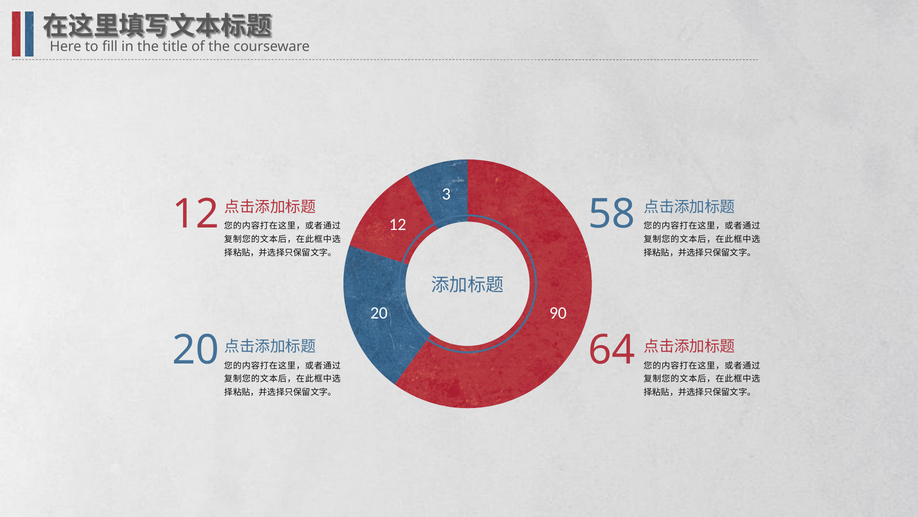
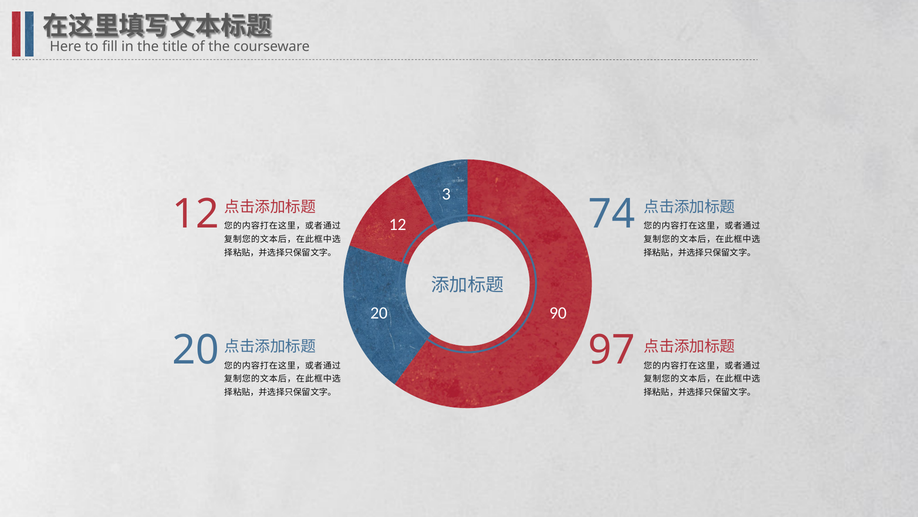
58: 58 -> 74
64: 64 -> 97
